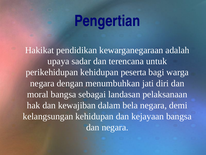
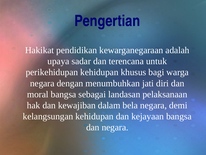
peserta: peserta -> khusus
